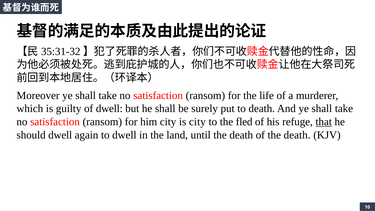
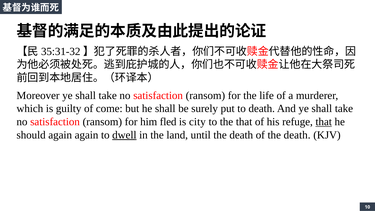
of dwell: dwell -> come
him city: city -> fled
the fled: fled -> that
should dwell: dwell -> again
dwell at (124, 135) underline: none -> present
